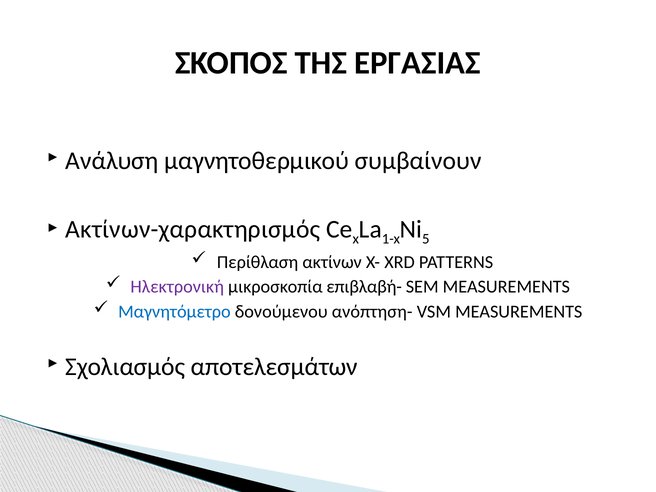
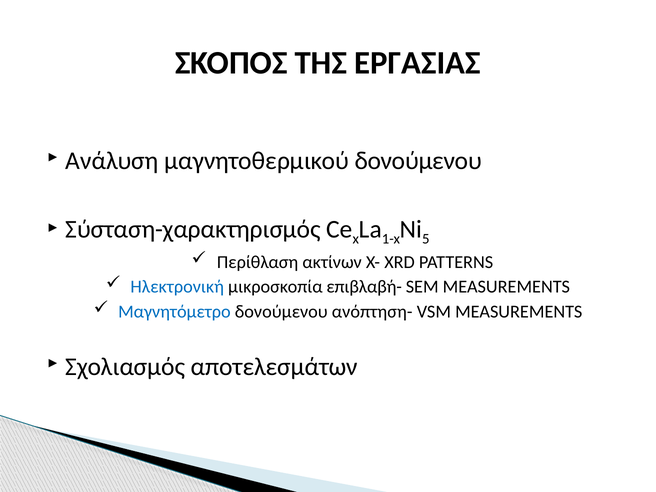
μαγνητοθερμικού συμβαίνουν: συμβαίνουν -> δονούμενου
Ακτίνων-χαρακτηρισμός: Ακτίνων-χαρακτηρισμός -> Σύσταση-χαρακτηρισμός
Ηλεκτρονική colour: purple -> blue
